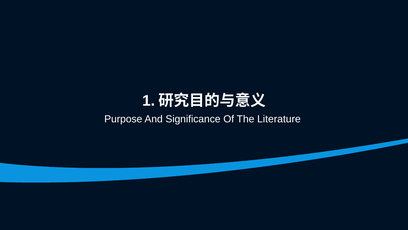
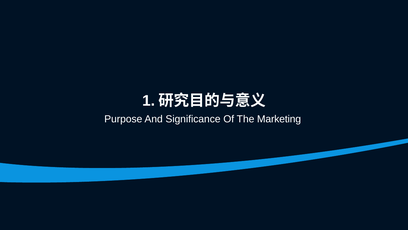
Literature: Literature -> Marketing
